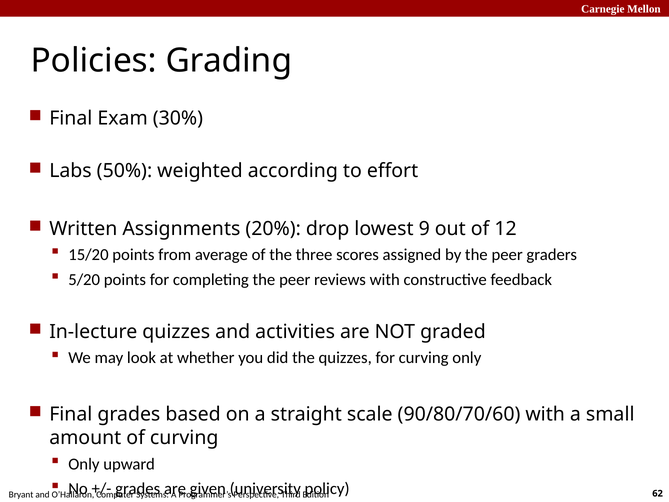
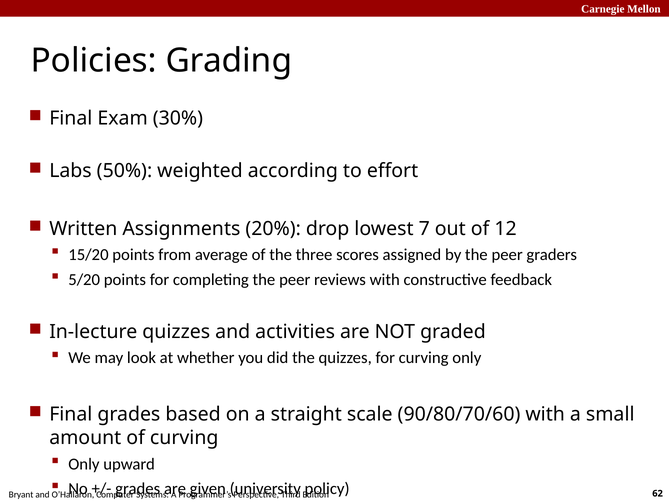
9: 9 -> 7
